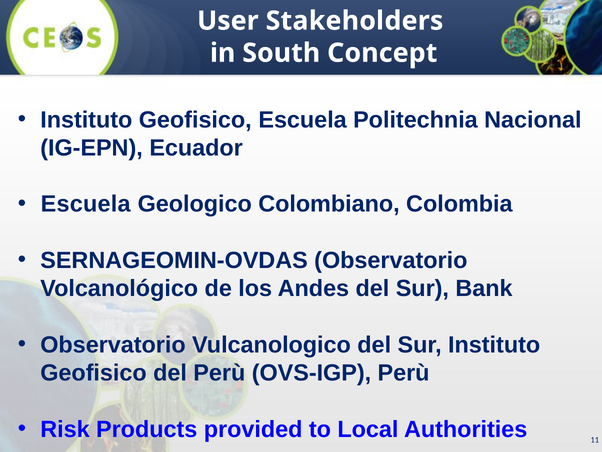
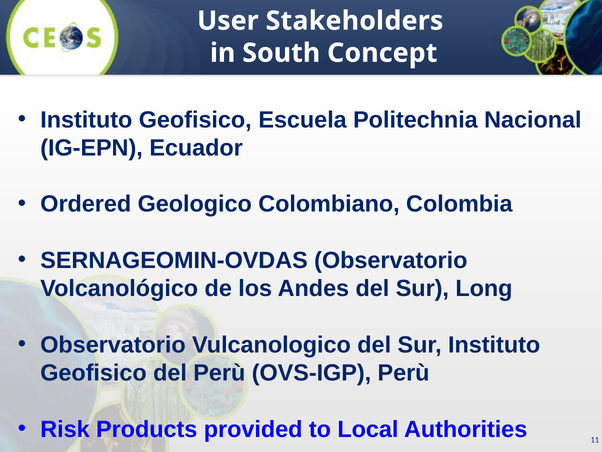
Escuela at (86, 204): Escuela -> Ordered
Bank: Bank -> Long
